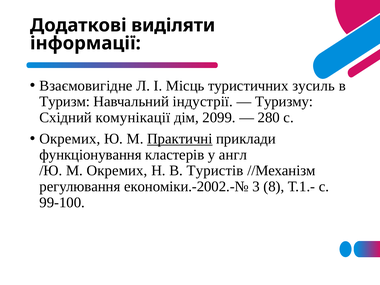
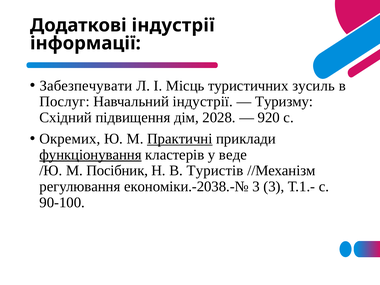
Додаткові виділяти: виділяти -> індустрії
Взаємовигідне: Взаємовигідне -> Забезпечувати
Туризм: Туризм -> Послуг
комунікації: комунікації -> підвищення
2099: 2099 -> 2028
280: 280 -> 920
функціонування underline: none -> present
англ: англ -> веде
М Окремих: Окремих -> Посібник
економіки.-2002.-№: економіки.-2002.-№ -> економіки.-2038.-№
3 8: 8 -> 3
99-100: 99-100 -> 90-100
